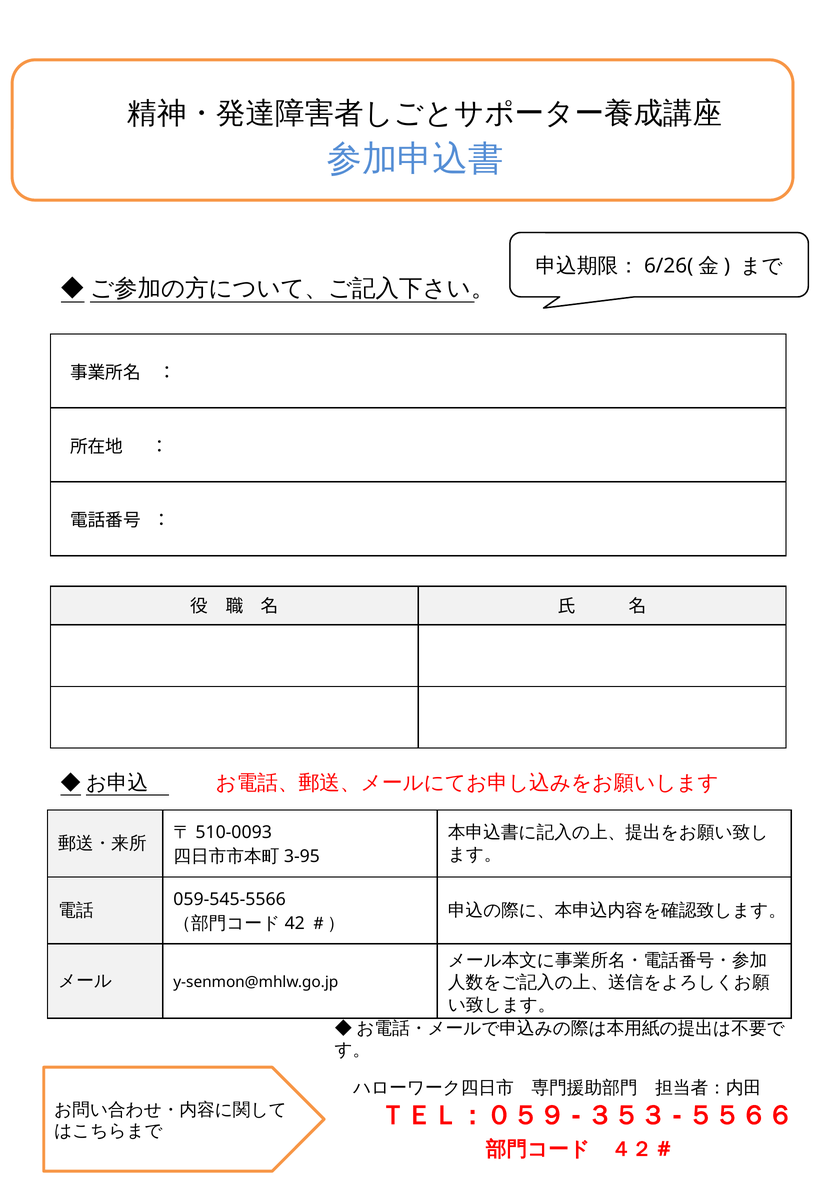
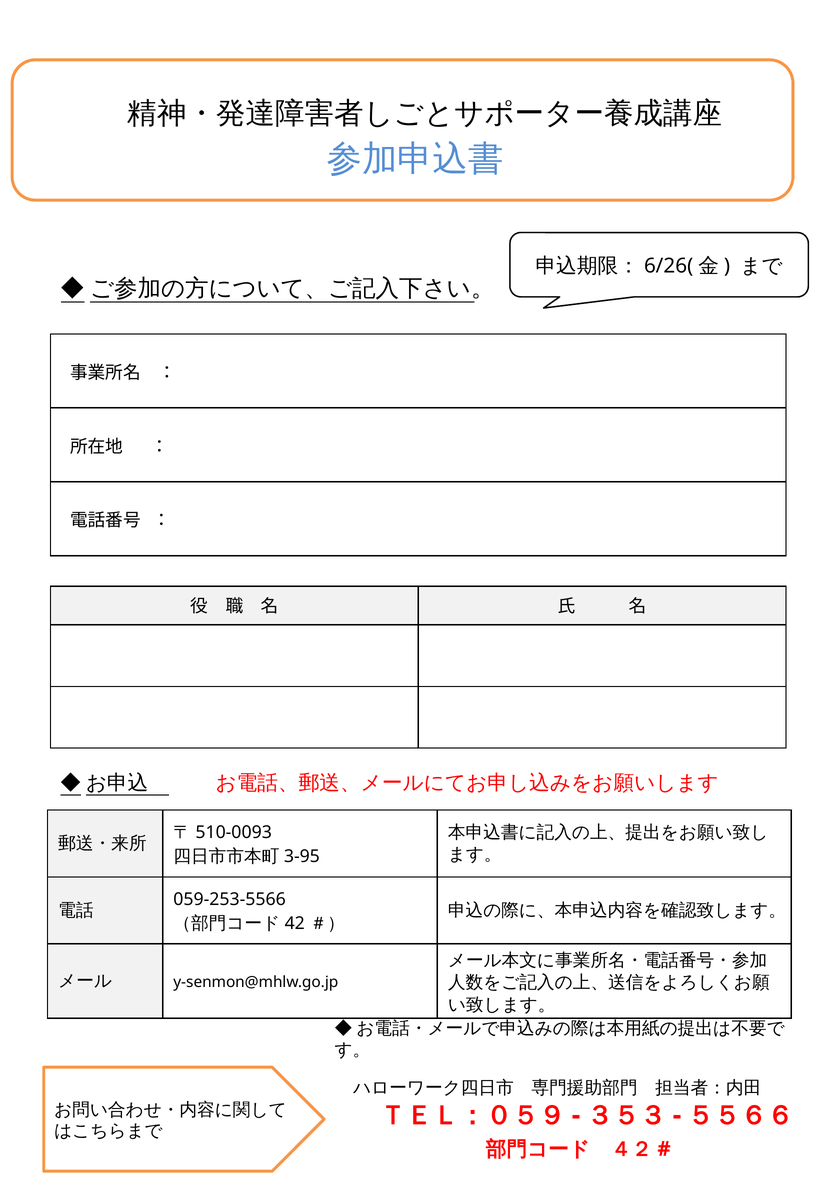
059-545-5566: 059-545-5566 -> 059-253-5566
